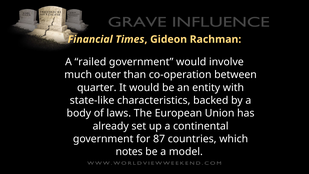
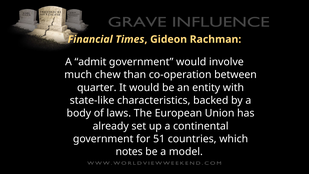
railed: railed -> admit
outer: outer -> chew
87: 87 -> 51
